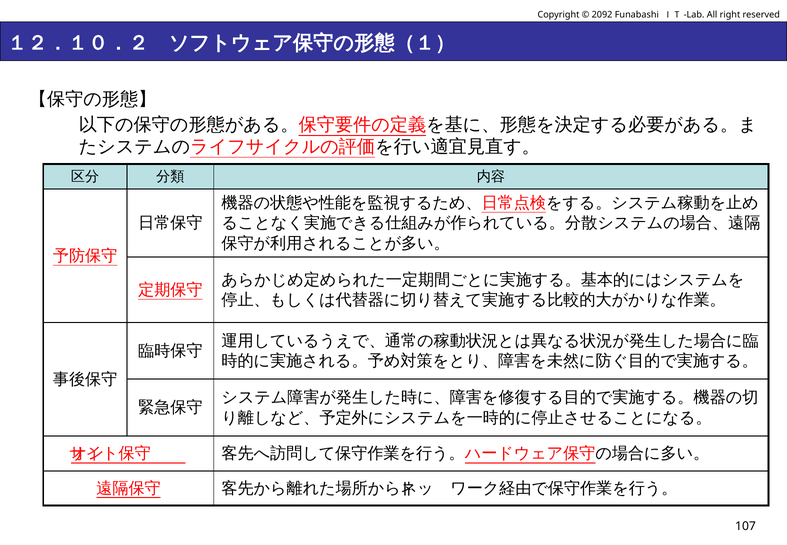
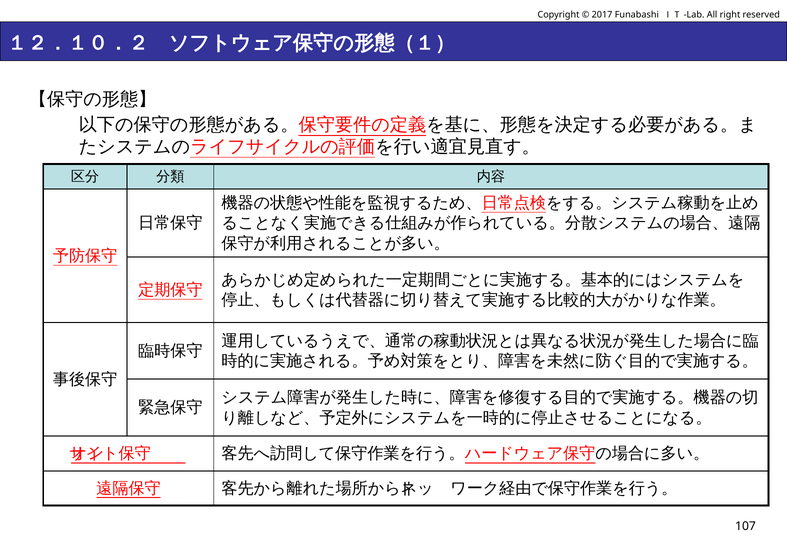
2092: 2092 -> 2017
